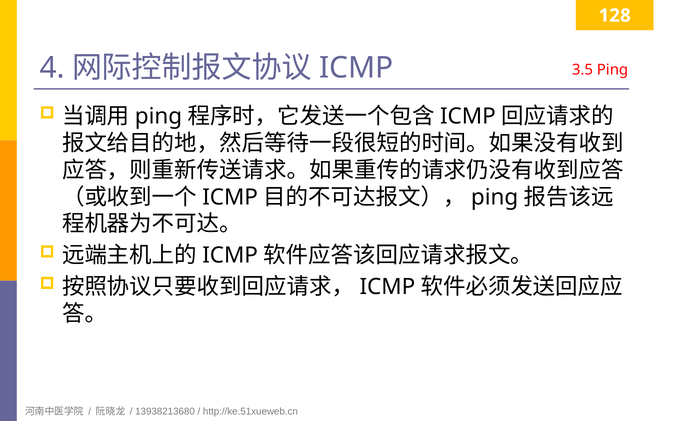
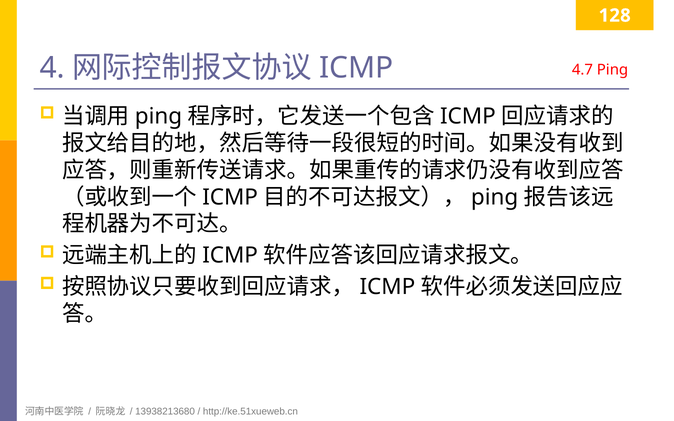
3.5: 3.5 -> 4.7
